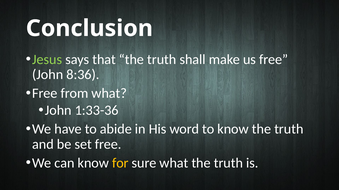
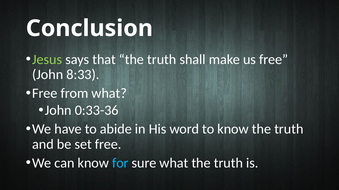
8:36: 8:36 -> 8:33
1:33-36: 1:33-36 -> 0:33-36
for colour: yellow -> light blue
